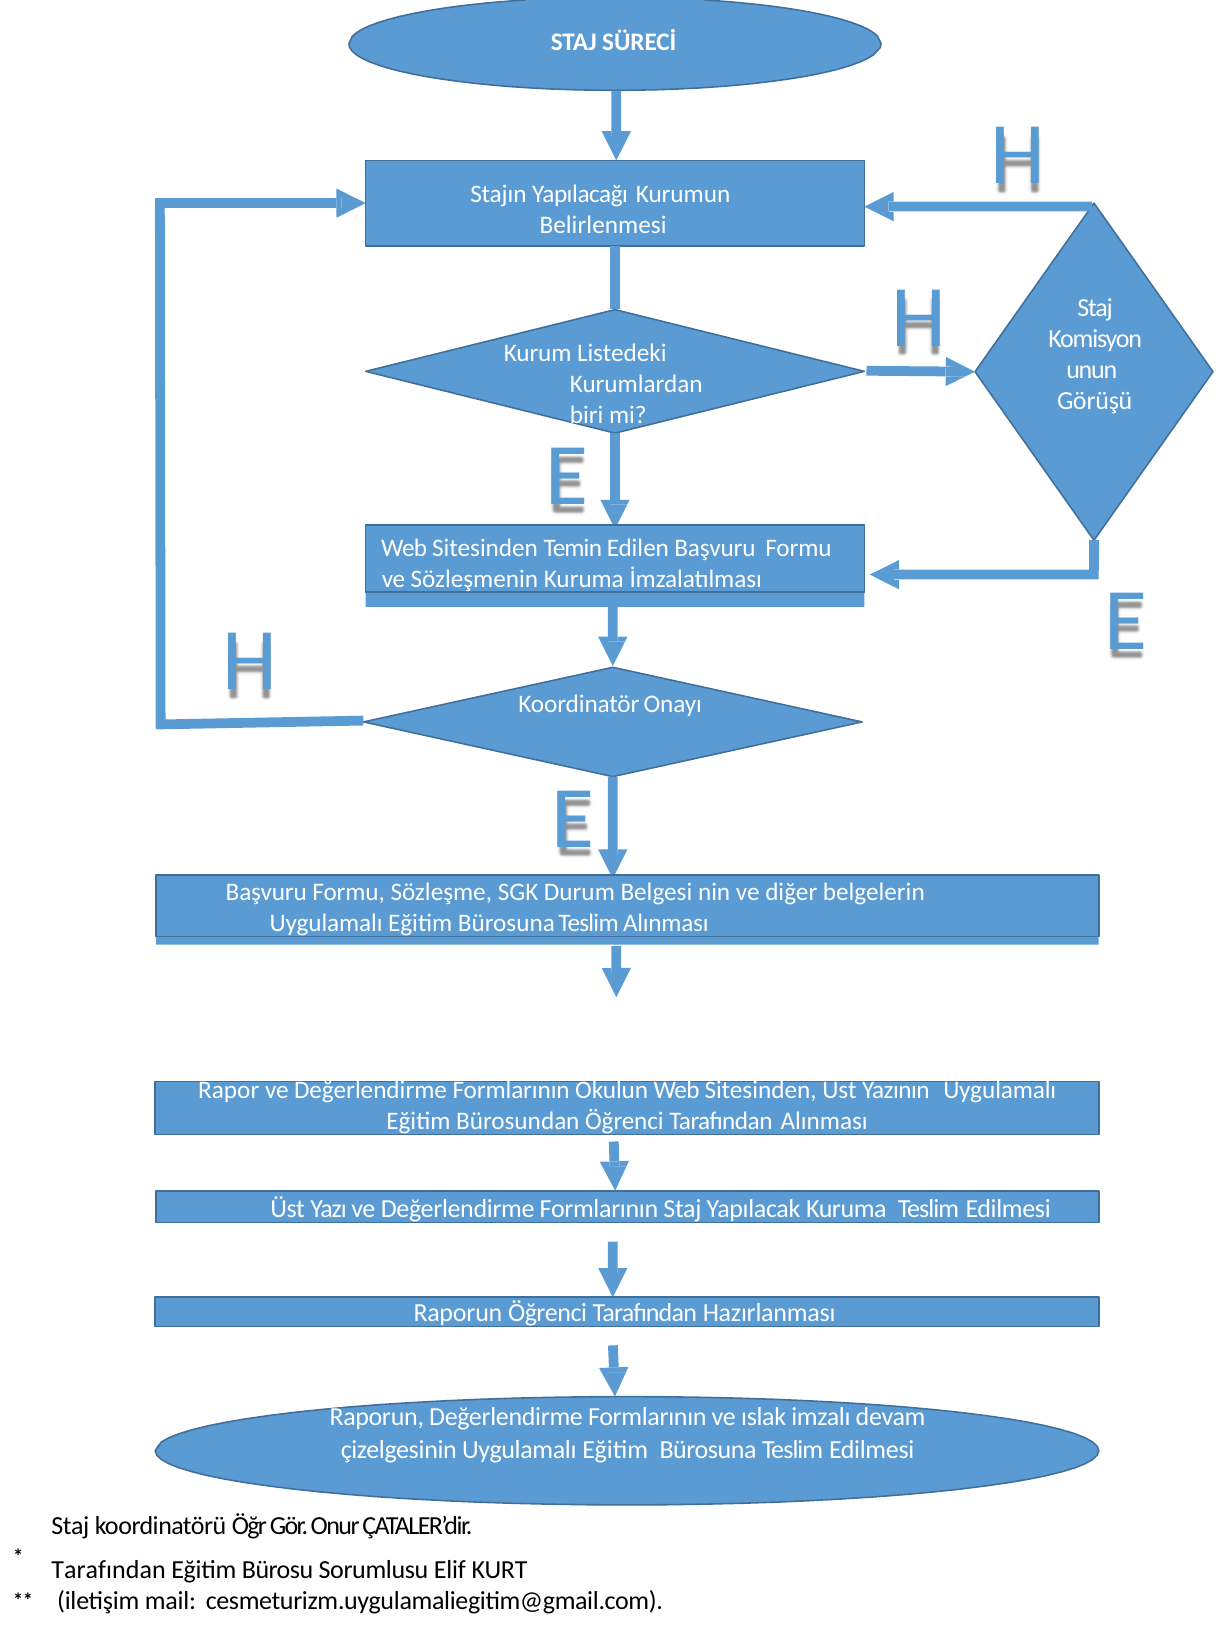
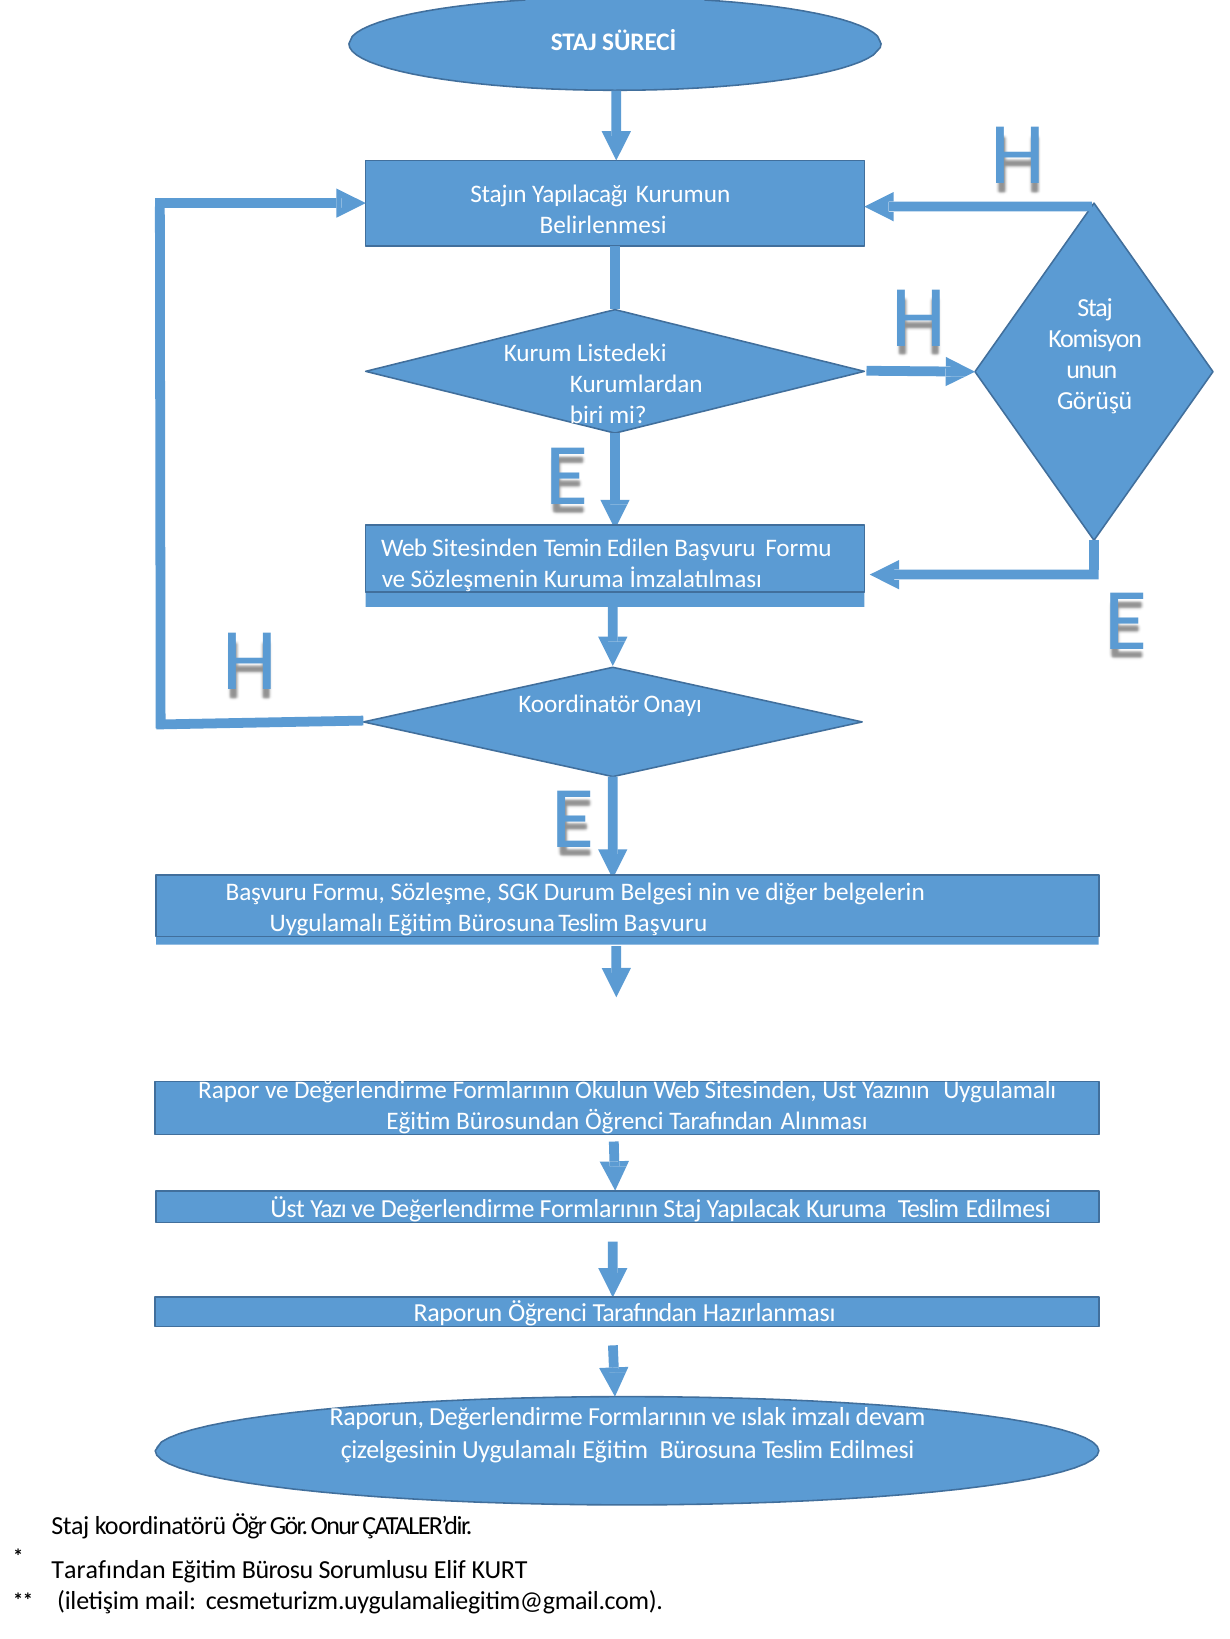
Teslim Alınması: Alınması -> Başvuru
